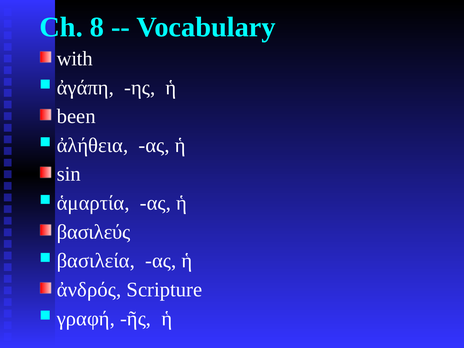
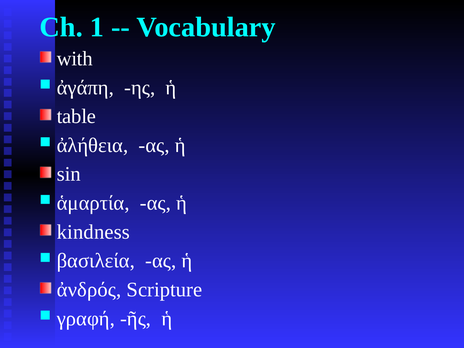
8: 8 -> 1
been: been -> table
βασιλεύς: βασιλεύς -> kindness
